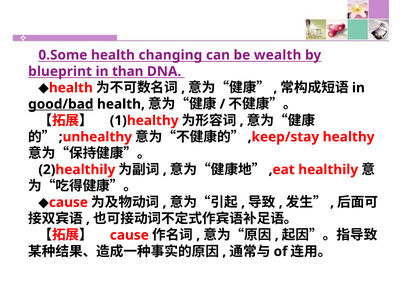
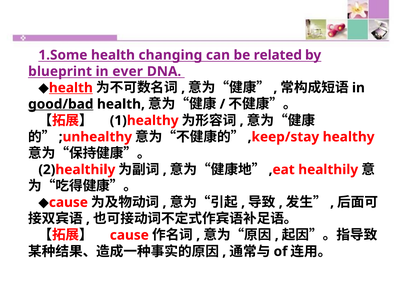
0.Some: 0.Some -> 1.Some
wealth: wealth -> related
than: than -> ever
health at (71, 88) underline: none -> present
